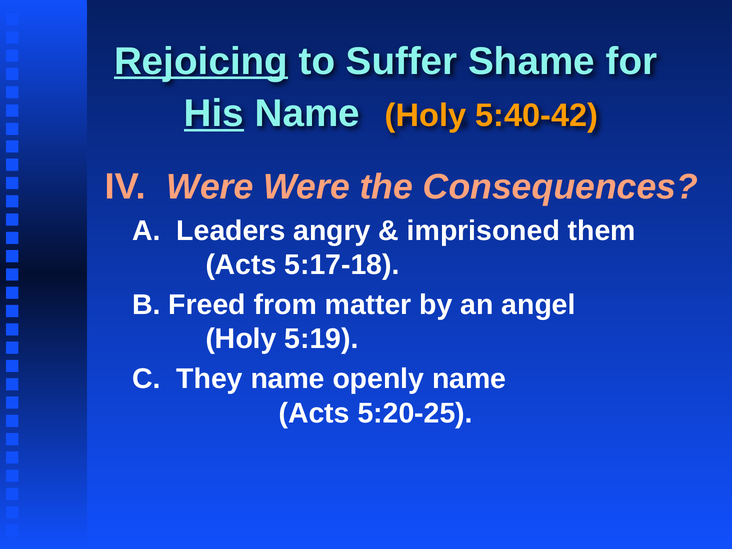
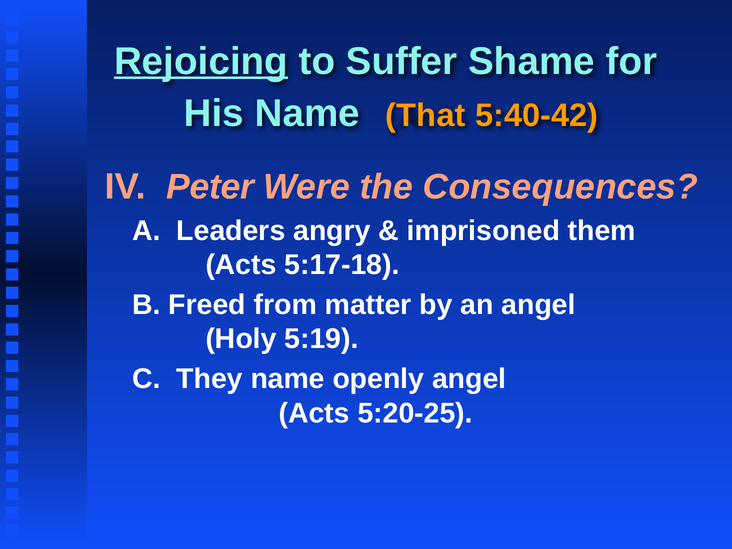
His underline: present -> none
Name Holy: Holy -> That
IV Were: Were -> Peter
openly name: name -> angel
